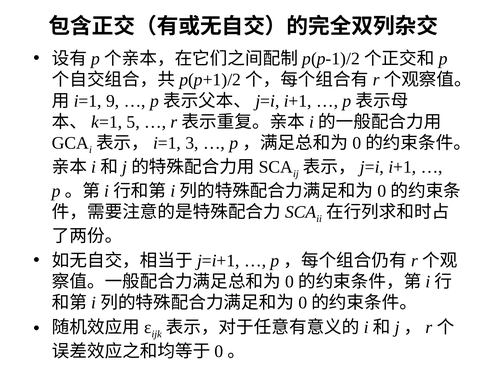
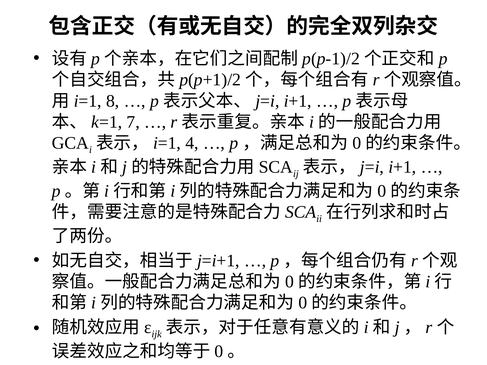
9: 9 -> 8
5: 5 -> 7
3: 3 -> 4
